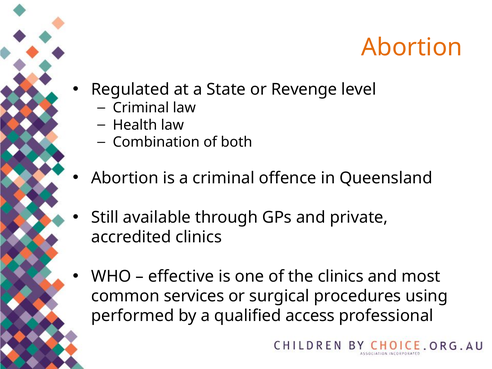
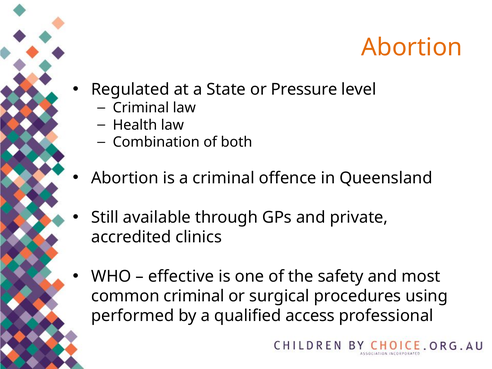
Revenge: Revenge -> Pressure
the clinics: clinics -> safety
common services: services -> criminal
